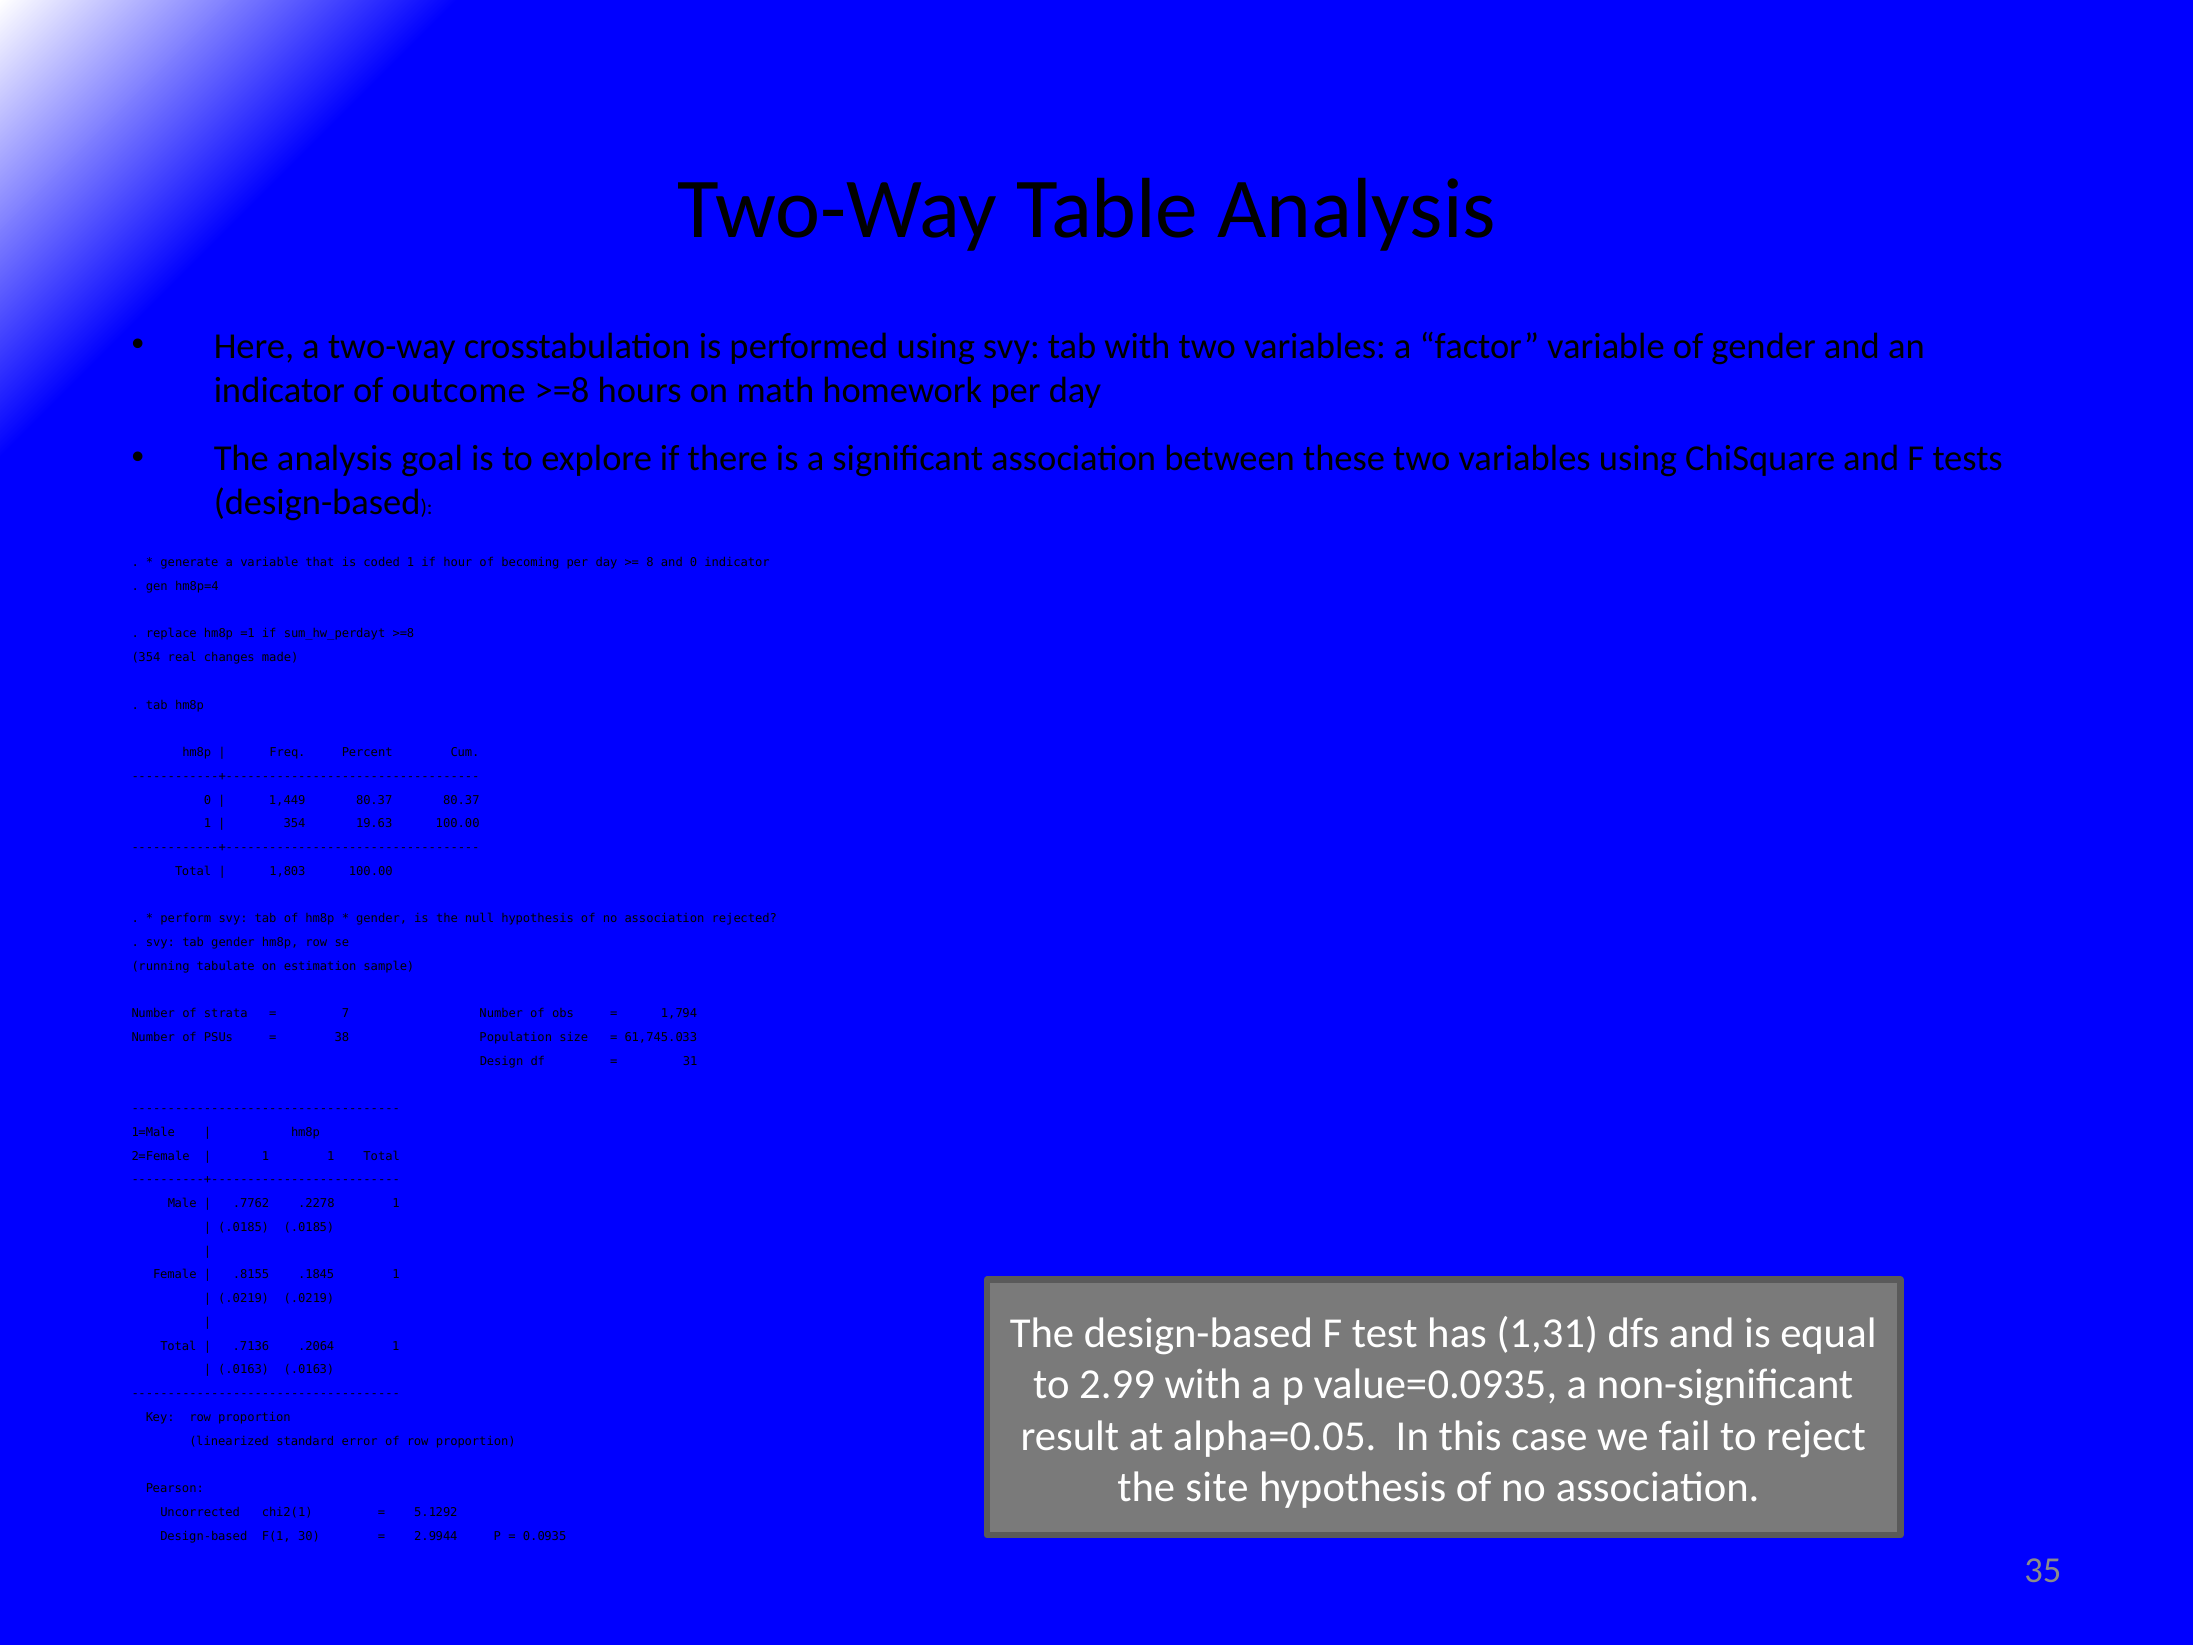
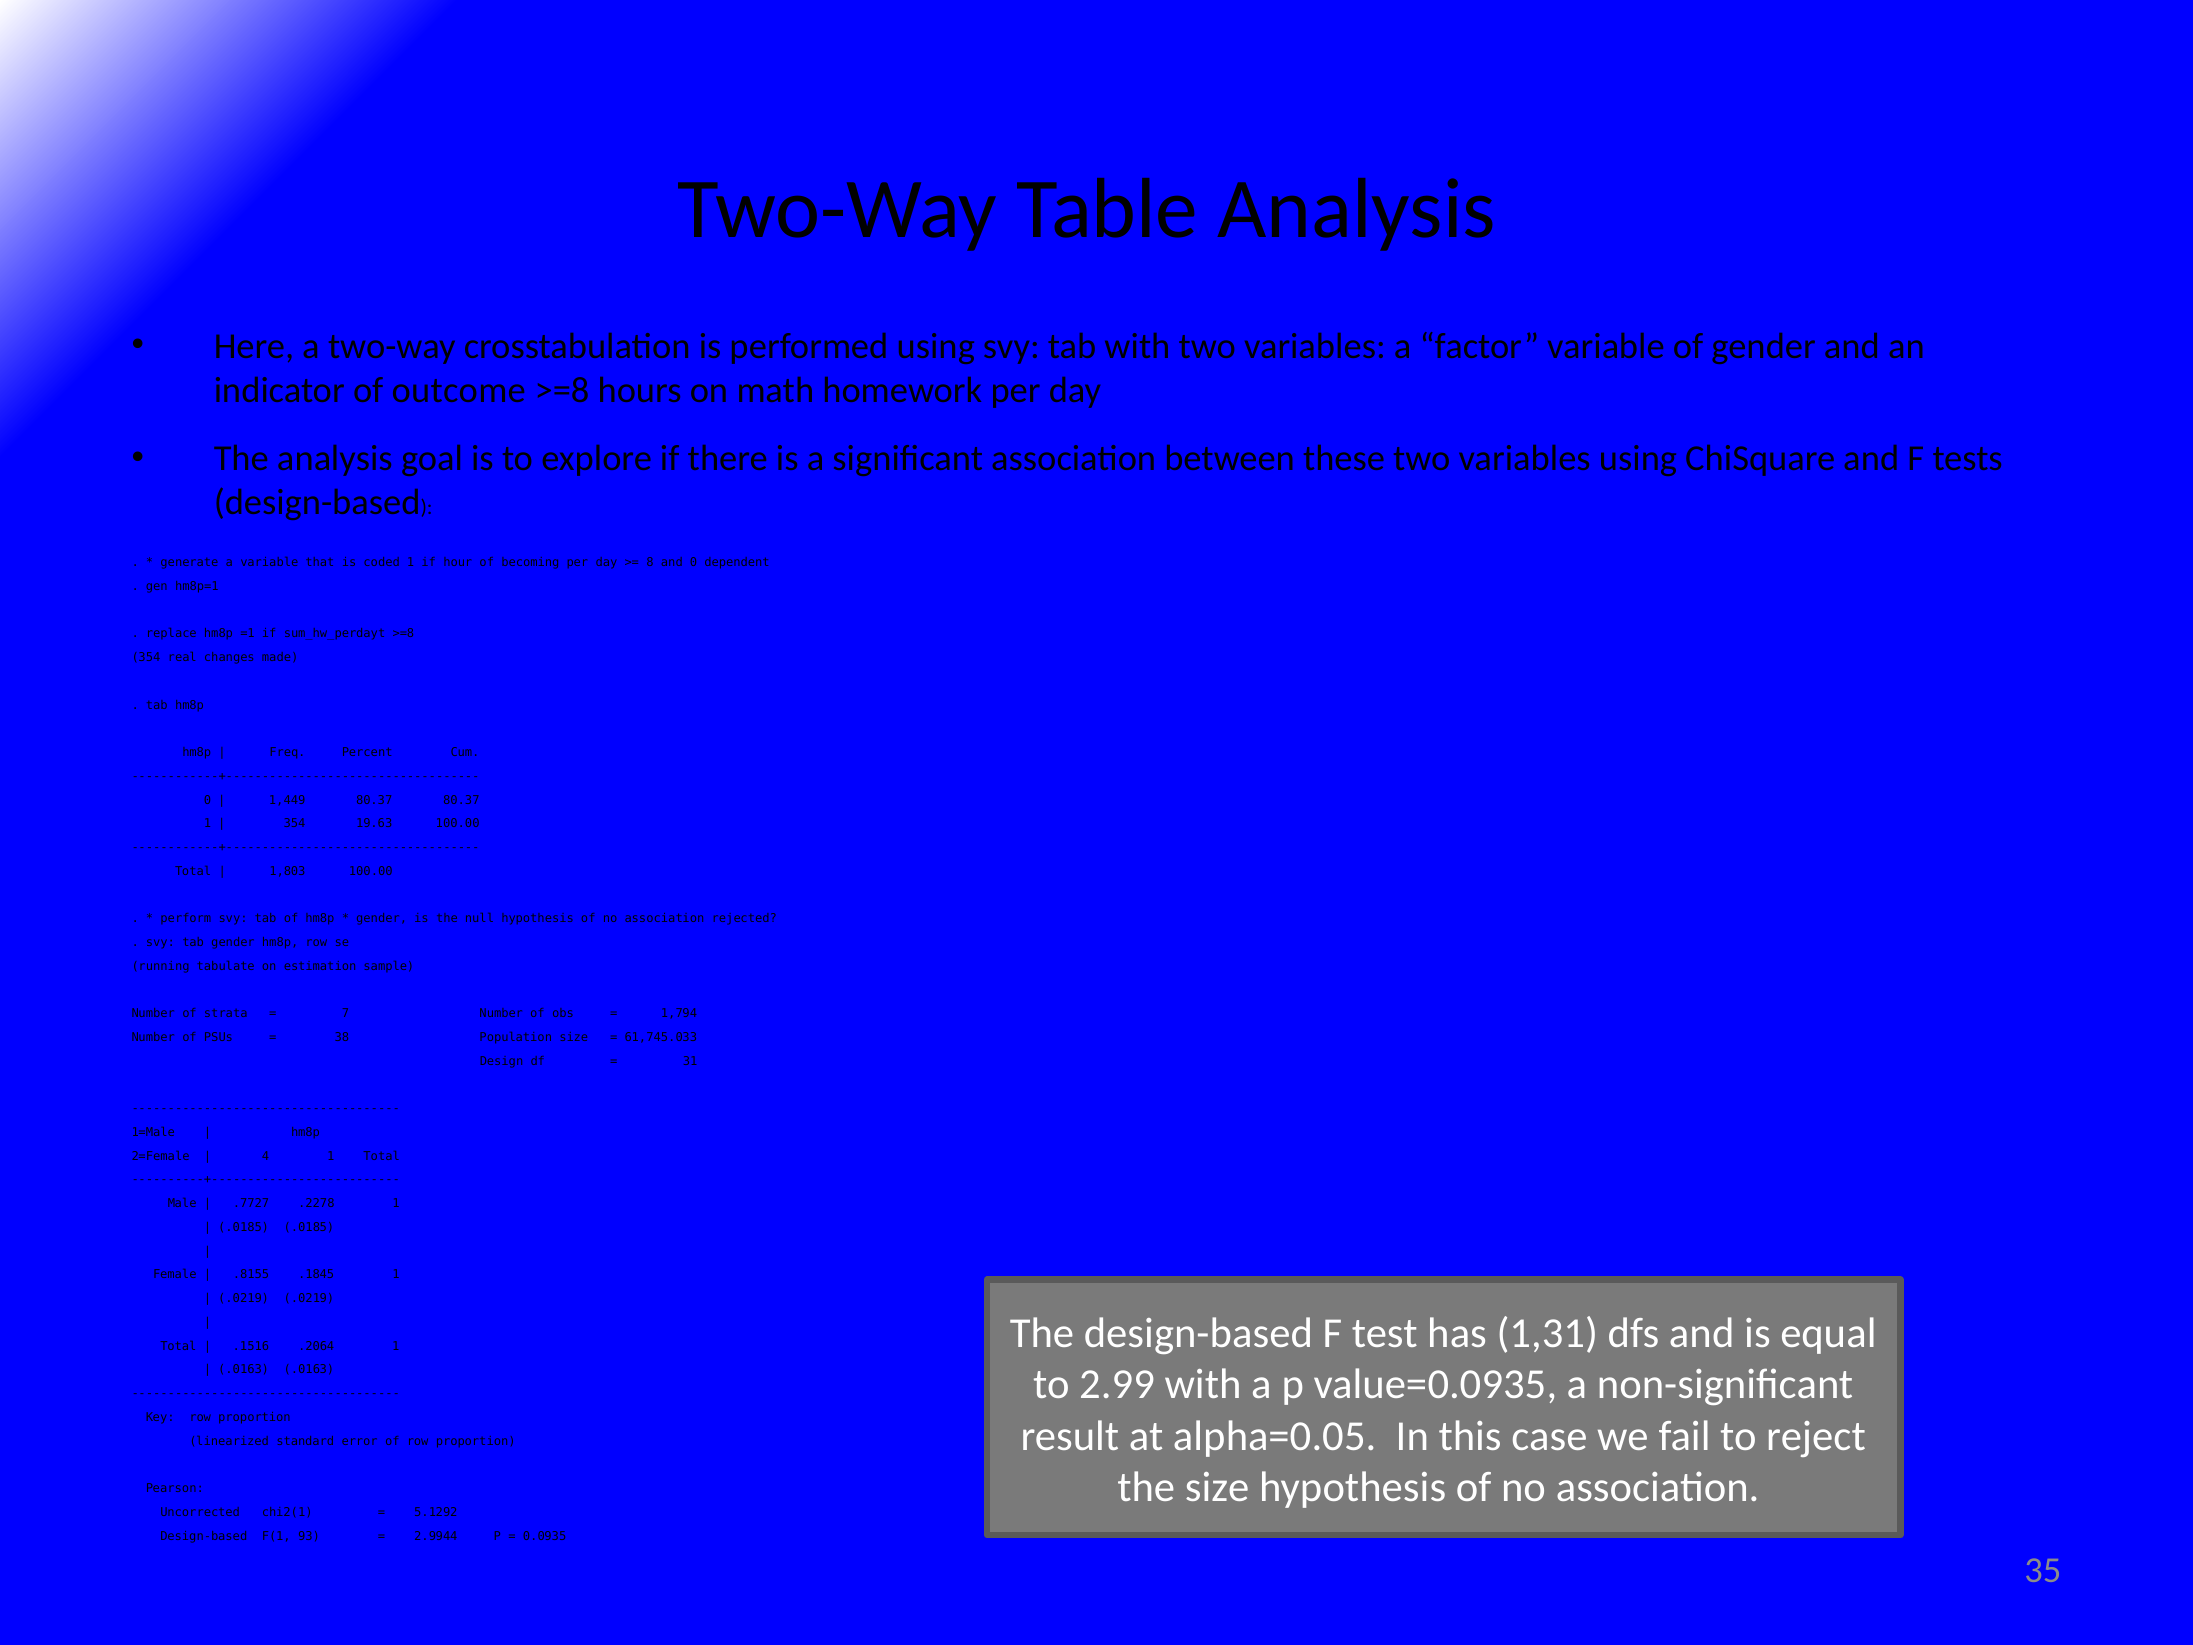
0 indicator: indicator -> dependent
hm8p=4: hm8p=4 -> hm8p=1
1 at (266, 1156): 1 -> 4
.7762: .7762 -> .7727
.7136: .7136 -> .1516
the site: site -> size
30: 30 -> 93
